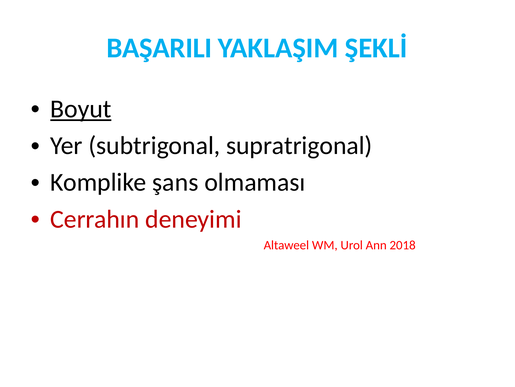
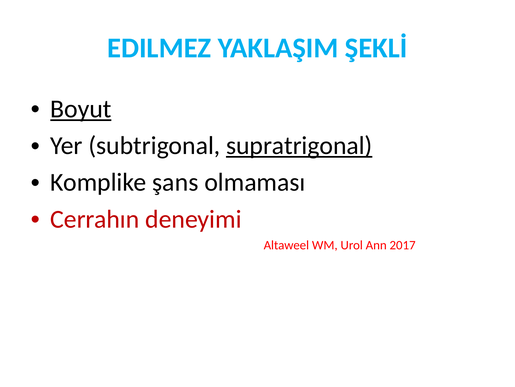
BAŞARILI: BAŞARILI -> EDILMEZ
supratrigonal underline: none -> present
2018: 2018 -> 2017
